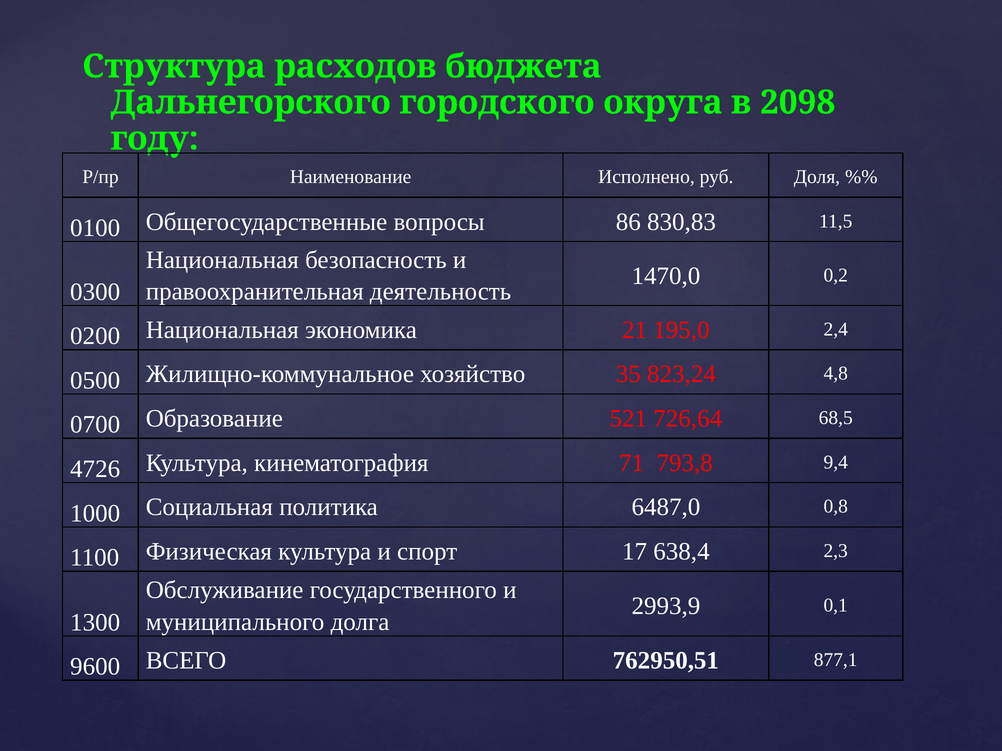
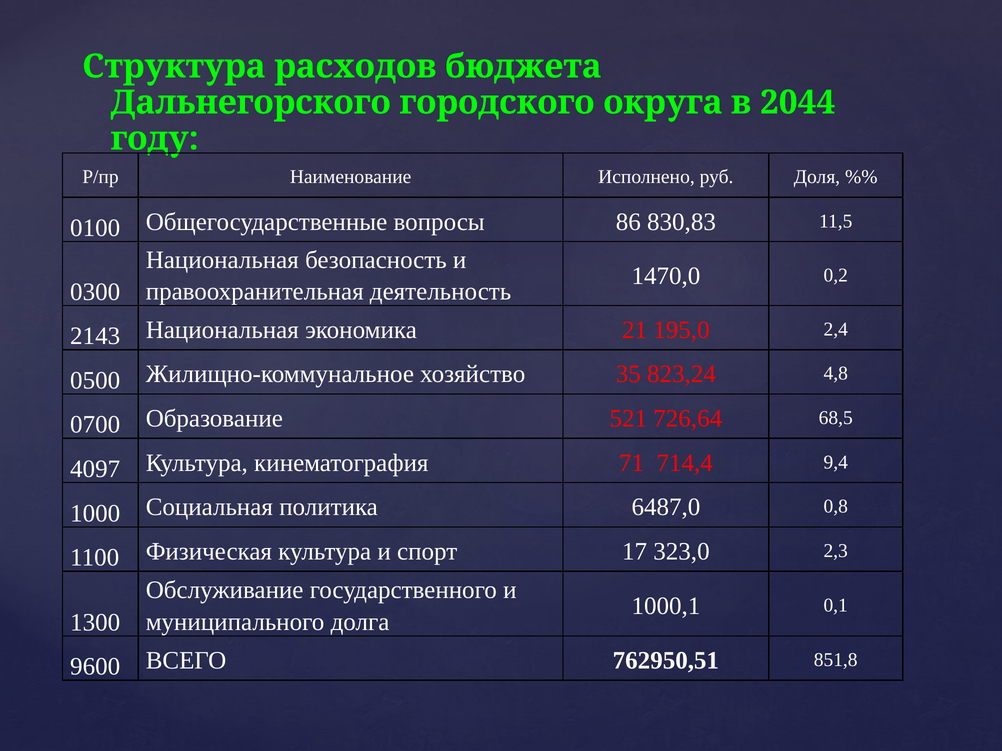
2098: 2098 -> 2044
0200: 0200 -> 2143
4726: 4726 -> 4097
793,8: 793,8 -> 714,4
638,4: 638,4 -> 323,0
2993,9: 2993,9 -> 1000,1
877,1: 877,1 -> 851,8
